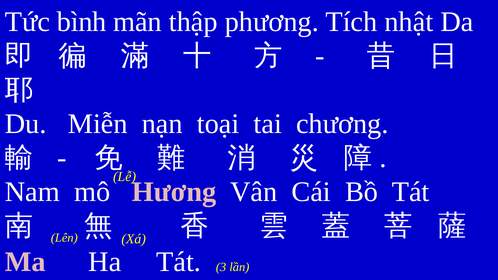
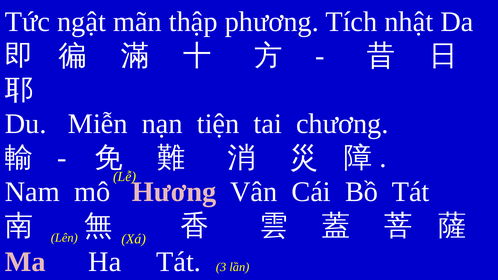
bình: bình -> ngật
toại: toại -> tiện
